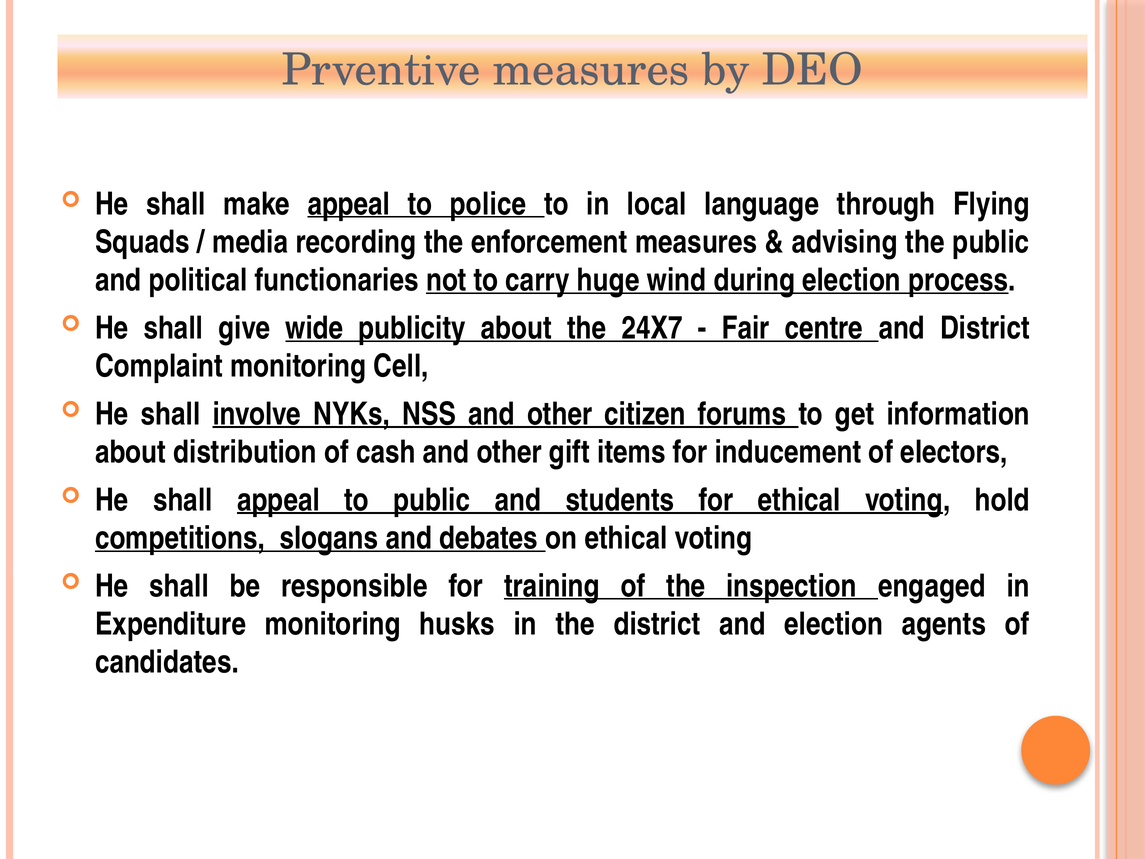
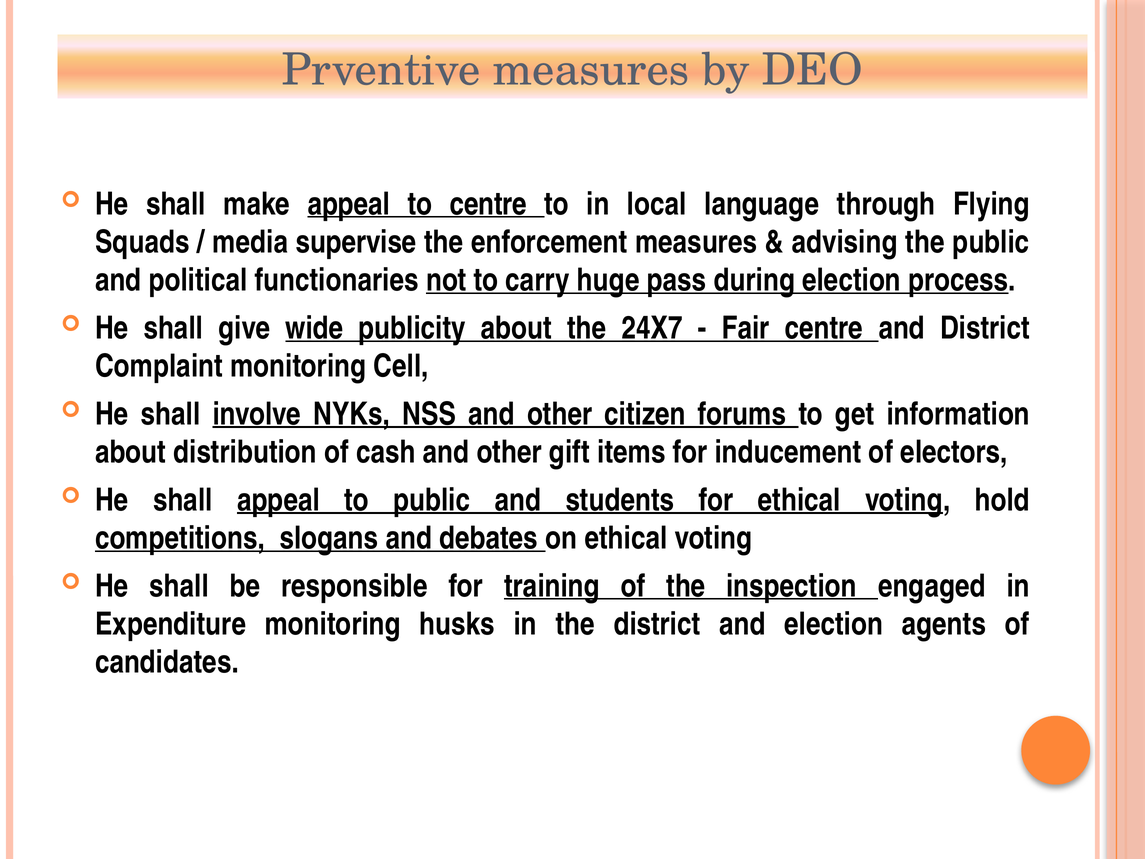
to police: police -> centre
recording: recording -> supervise
wind: wind -> pass
